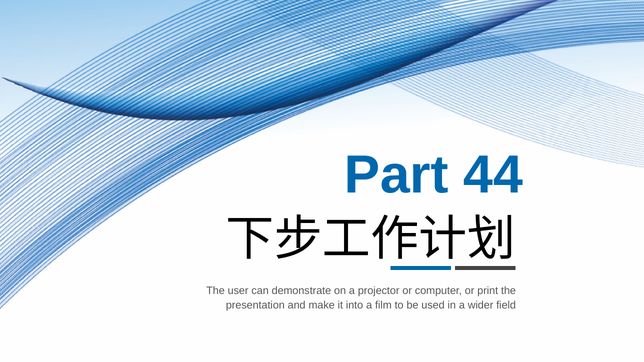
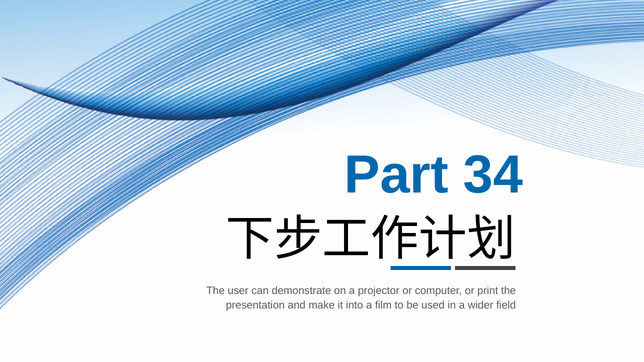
44: 44 -> 34
